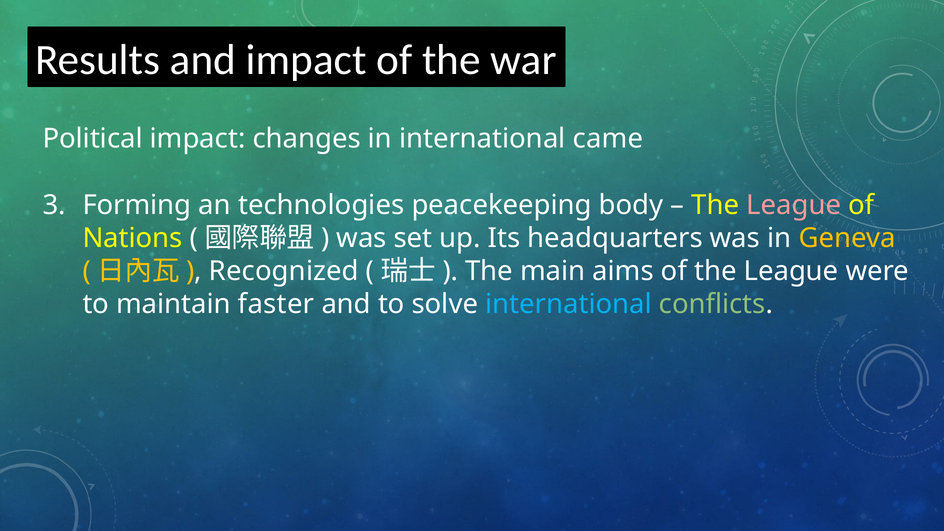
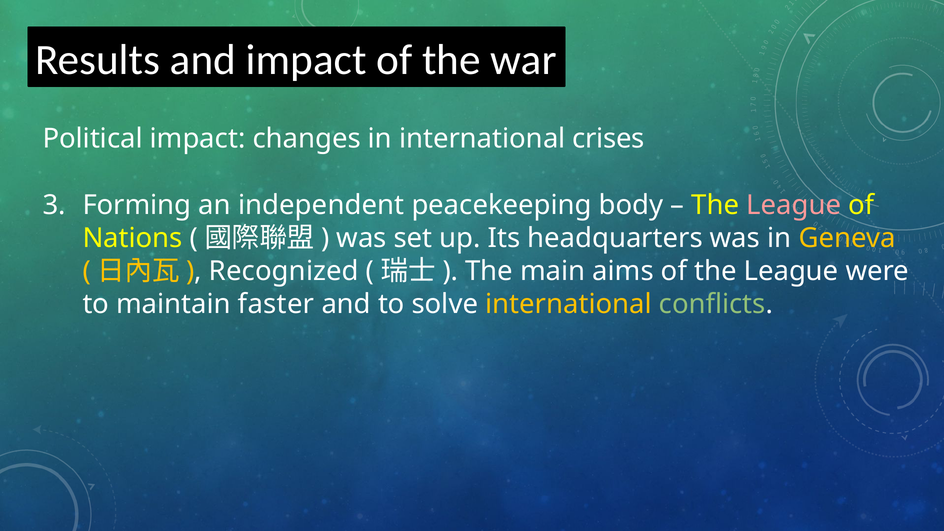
came: came -> crises
technologies: technologies -> independent
international at (569, 304) colour: light blue -> yellow
